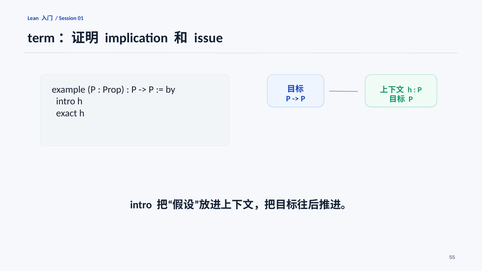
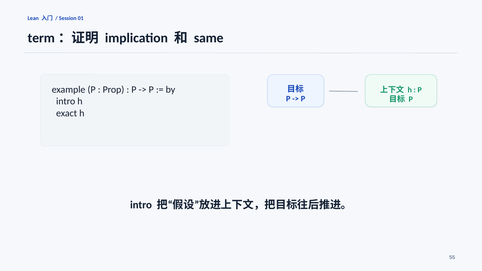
issue: issue -> same
